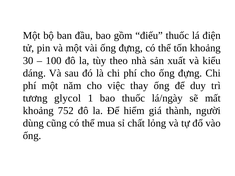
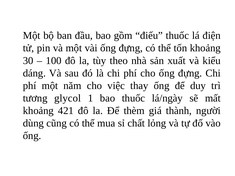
752: 752 -> 421
hiểm: hiểm -> thèm
